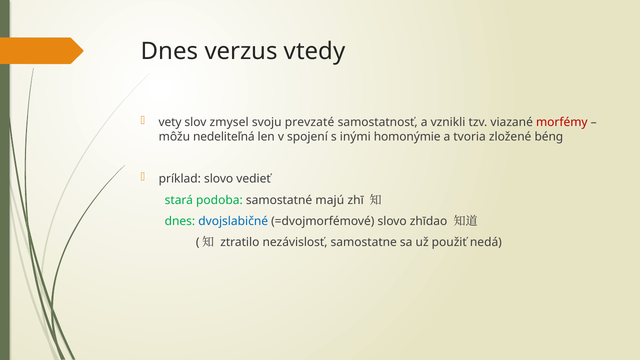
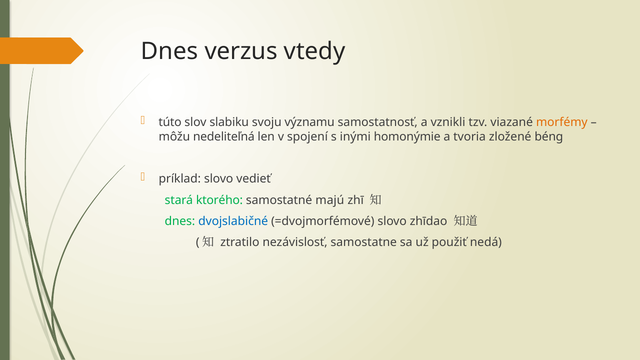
vety: vety -> túto
zmysel: zmysel -> slabiku
prevzaté: prevzaté -> významu
morfémy colour: red -> orange
podoba: podoba -> ktorého
